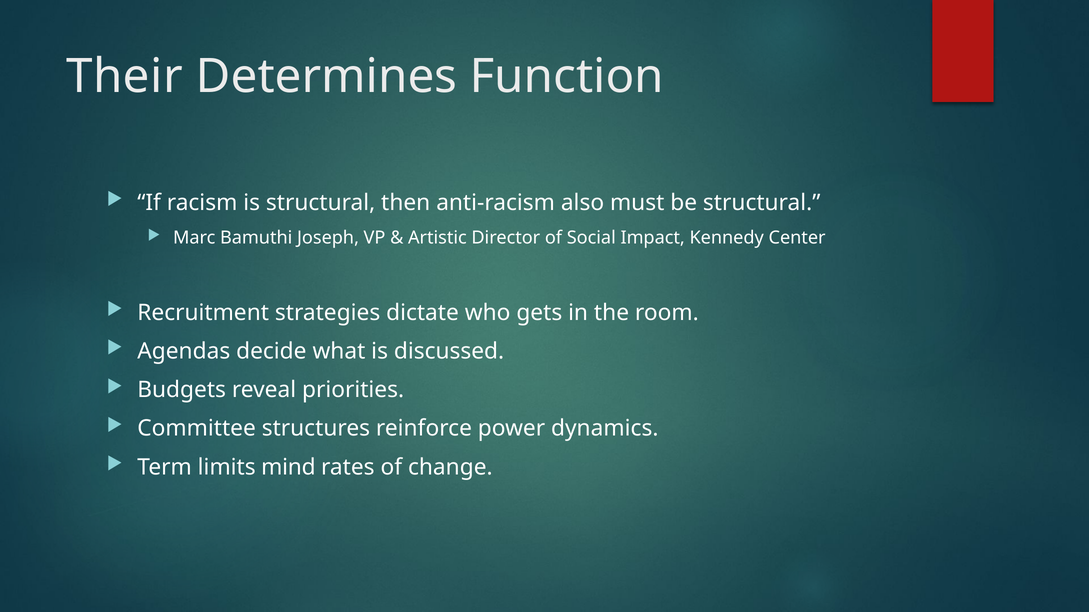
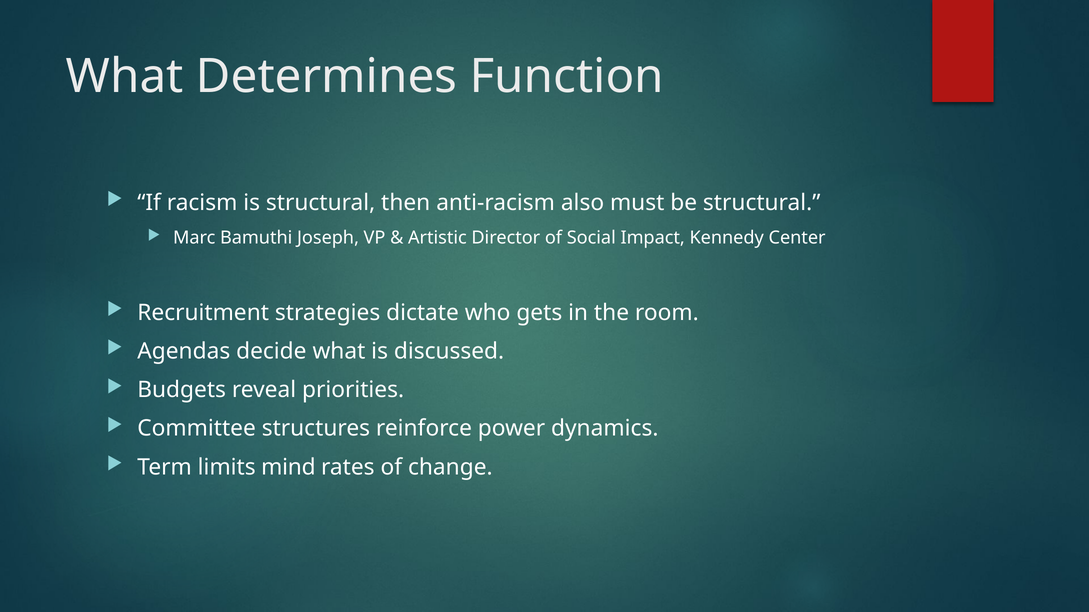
Their at (124, 76): Their -> What
